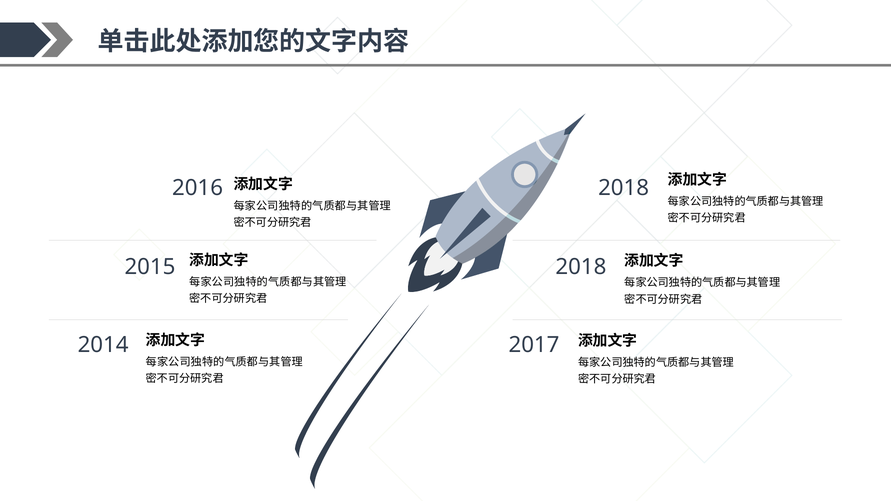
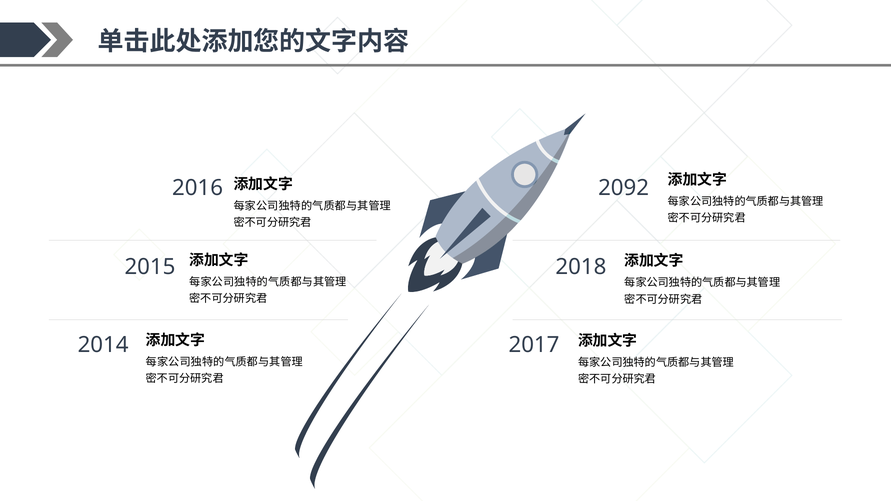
2018 at (624, 188): 2018 -> 2092
